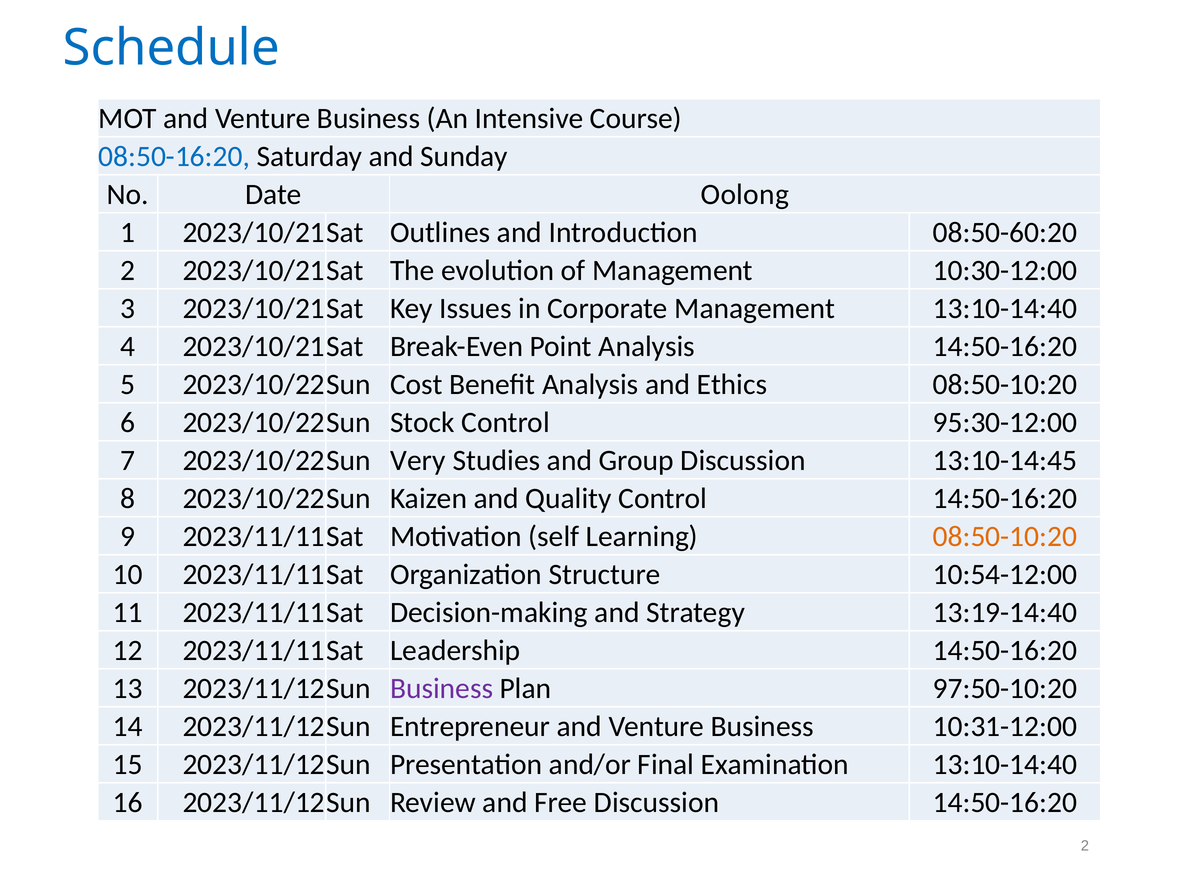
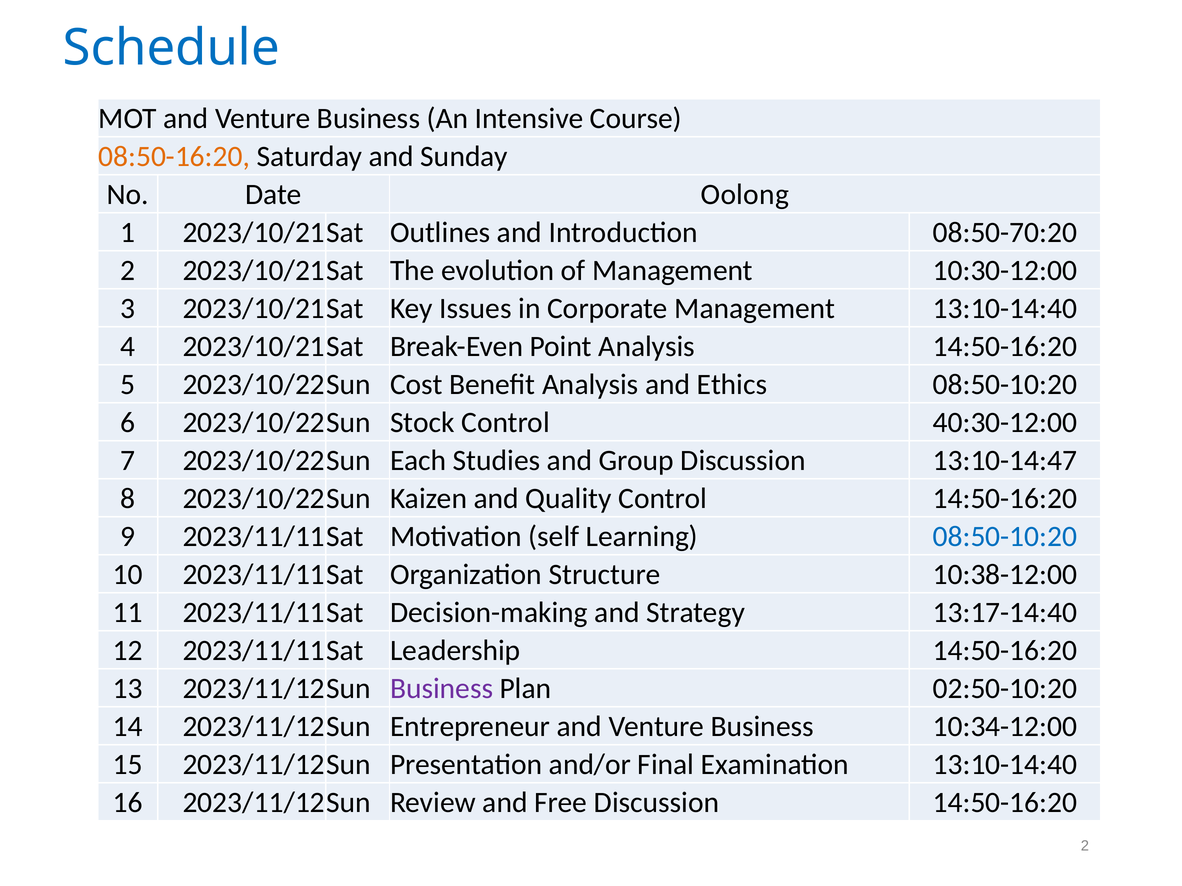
08:50-16:20 colour: blue -> orange
08:50-60:20: 08:50-60:20 -> 08:50-70:20
95:30-12:00: 95:30-12:00 -> 40:30-12:00
Very: Very -> Each
13:10-14:45: 13:10-14:45 -> 13:10-14:47
08:50-10:20 at (1005, 537) colour: orange -> blue
10:54-12:00: 10:54-12:00 -> 10:38-12:00
13:19-14:40: 13:19-14:40 -> 13:17-14:40
97:50-10:20: 97:50-10:20 -> 02:50-10:20
10:31-12:00: 10:31-12:00 -> 10:34-12:00
